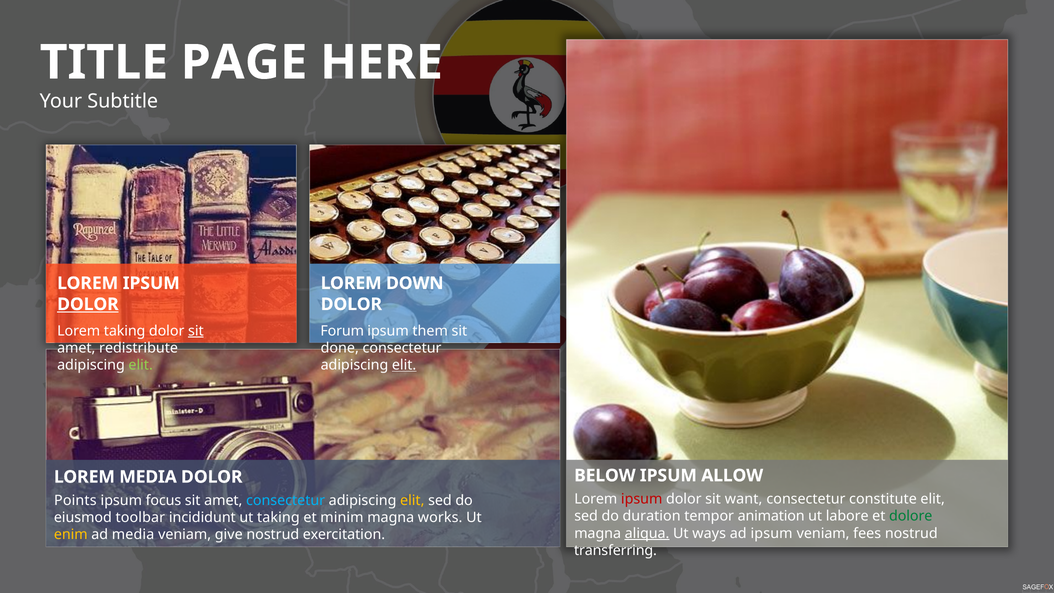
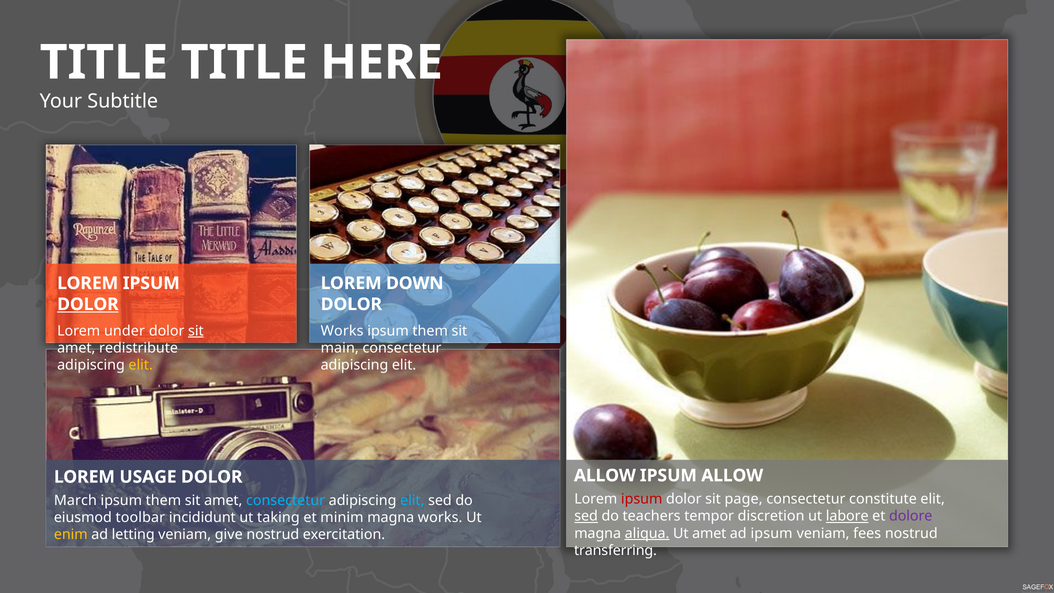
PAGE at (244, 63): PAGE -> TITLE
Lorem taking: taking -> under
Forum at (342, 331): Forum -> Works
done: done -> main
elit at (141, 365) colour: light green -> yellow
elit at (404, 365) underline: present -> none
BELOW at (605, 475): BELOW -> ALLOW
LOREM MEDIA: MEDIA -> USAGE
want: want -> page
Points: Points -> March
focus at (163, 500): focus -> them
elit at (412, 500) colour: yellow -> light blue
sed at (586, 516) underline: none -> present
duration: duration -> teachers
animation: animation -> discretion
labore underline: none -> present
dolore colour: green -> purple
Ut ways: ways -> amet
ad media: media -> letting
